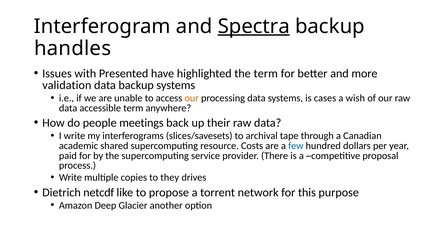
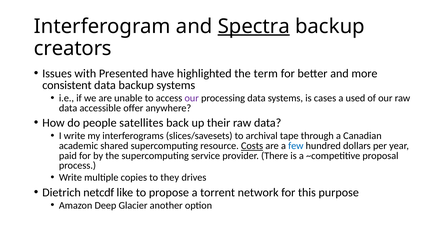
handles: handles -> creators
validation: validation -> consistent
our at (192, 98) colour: orange -> purple
wish: wish -> used
accessible term: term -> offer
meetings: meetings -> satellites
Costs underline: none -> present
